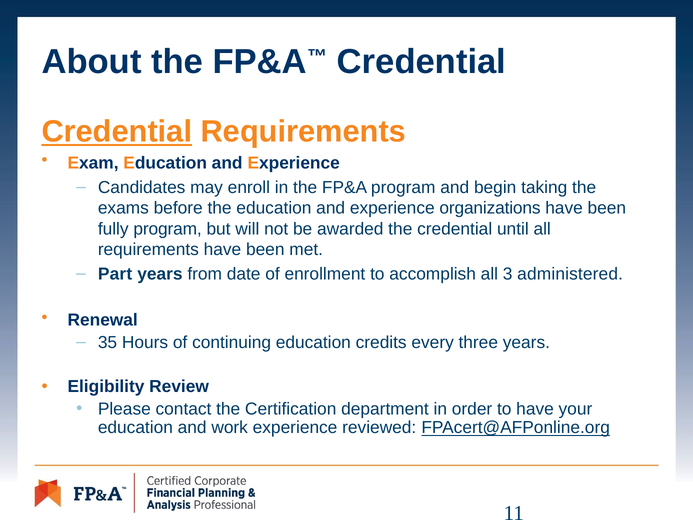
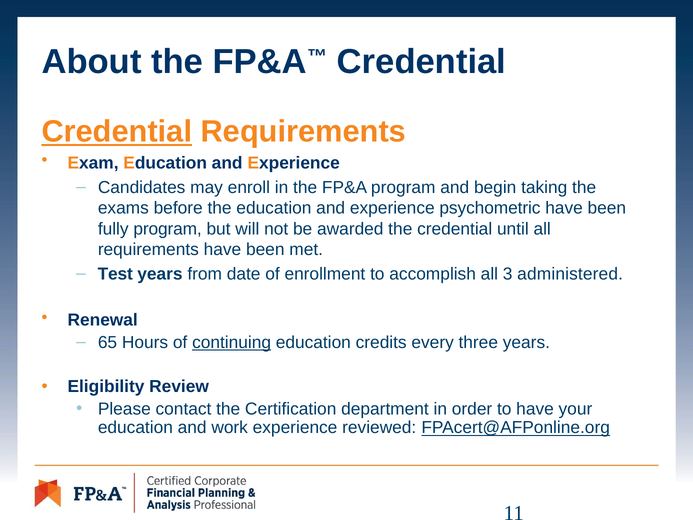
organizations: organizations -> psychometric
Part: Part -> Test
35: 35 -> 65
continuing underline: none -> present
